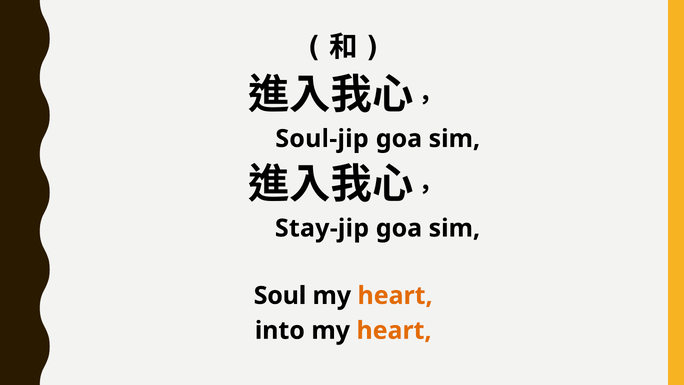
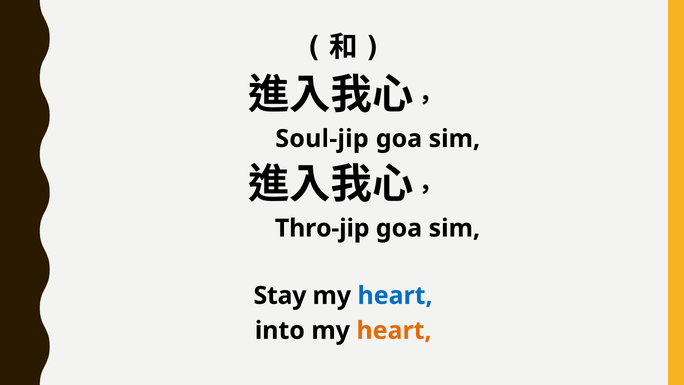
Stay-jip: Stay-jip -> Thro-jip
Soul: Soul -> Stay
heart at (395, 295) colour: orange -> blue
